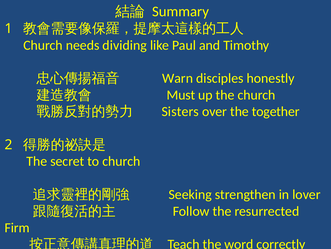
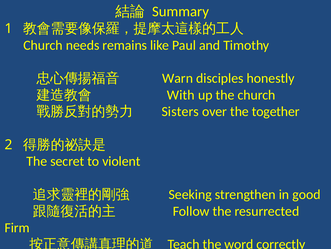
dividing: dividing -> remains
Must: Must -> With
to church: church -> violent
lover: lover -> good
